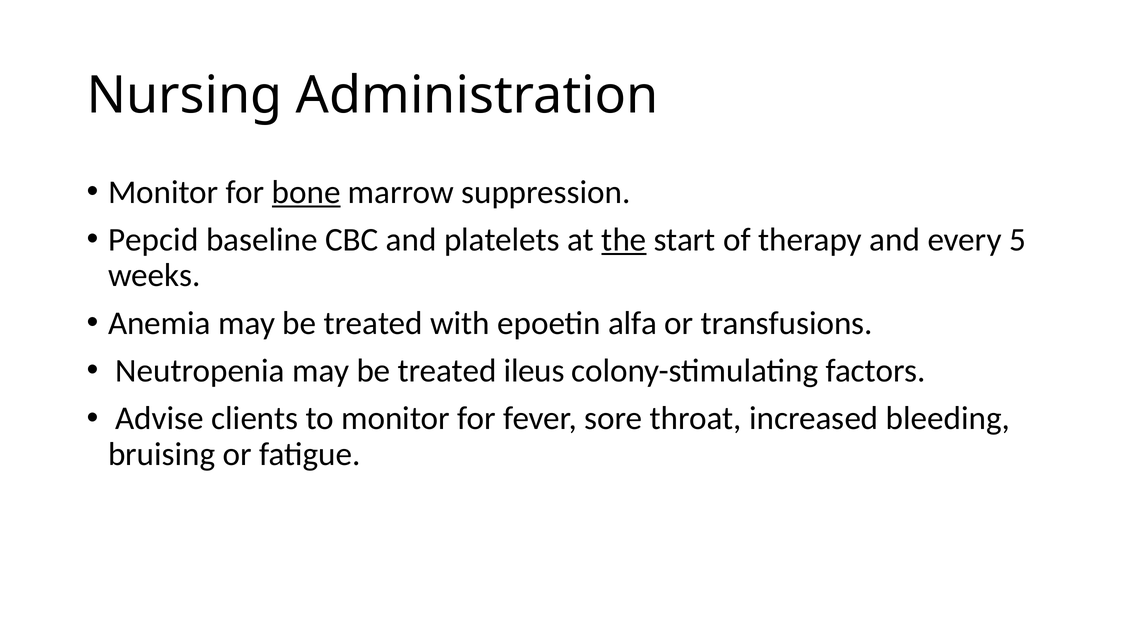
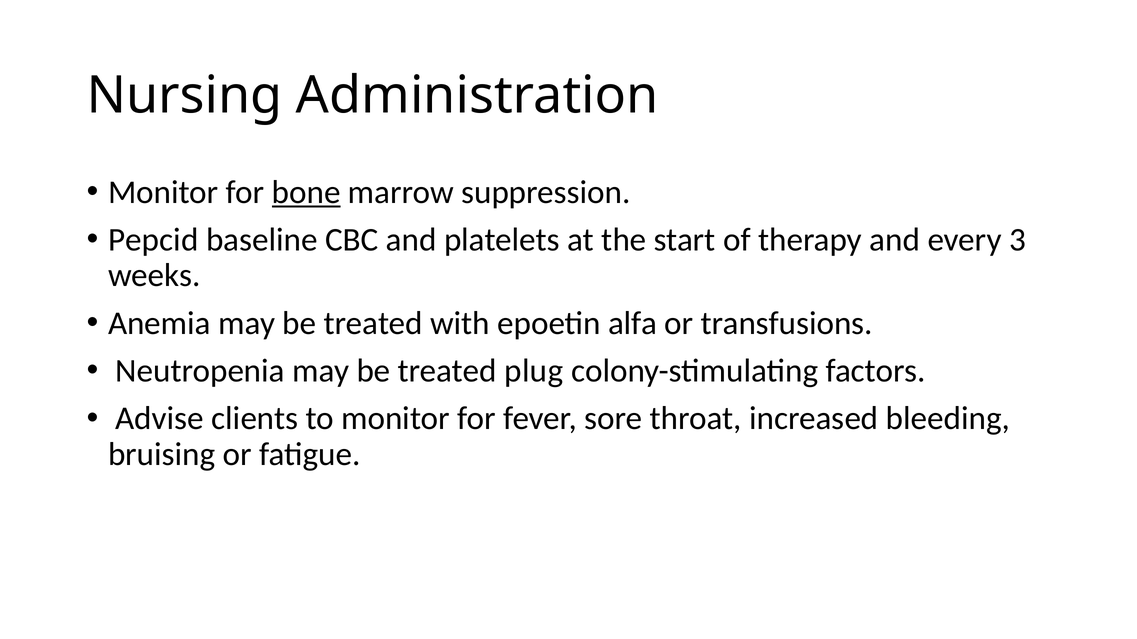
the underline: present -> none
5: 5 -> 3
ileus: ileus -> plug
